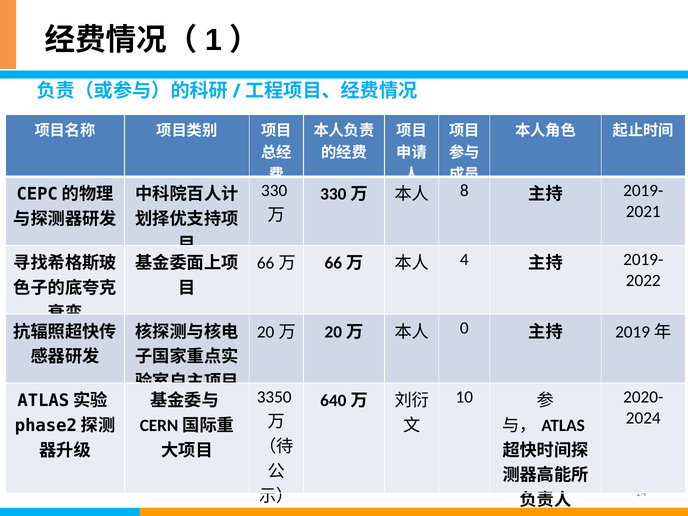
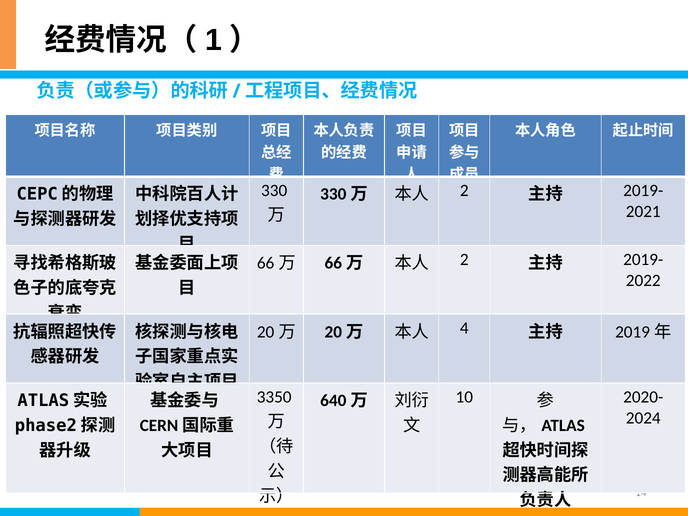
8 at (464, 191): 8 -> 2
4 at (464, 260): 4 -> 2
0: 0 -> 4
